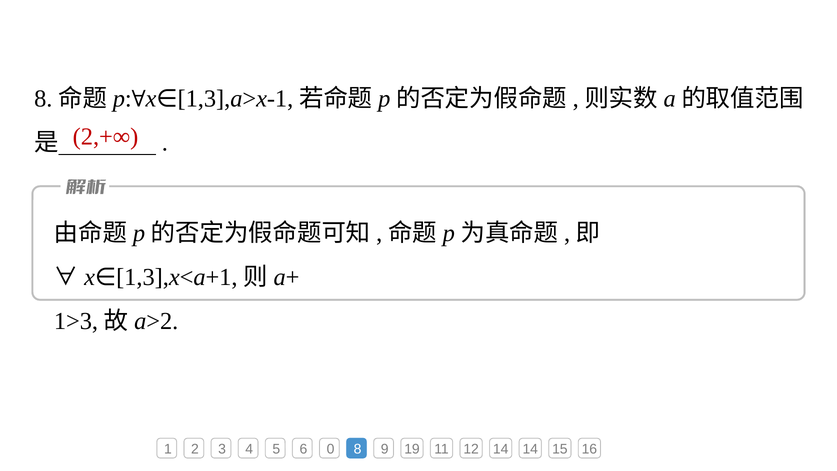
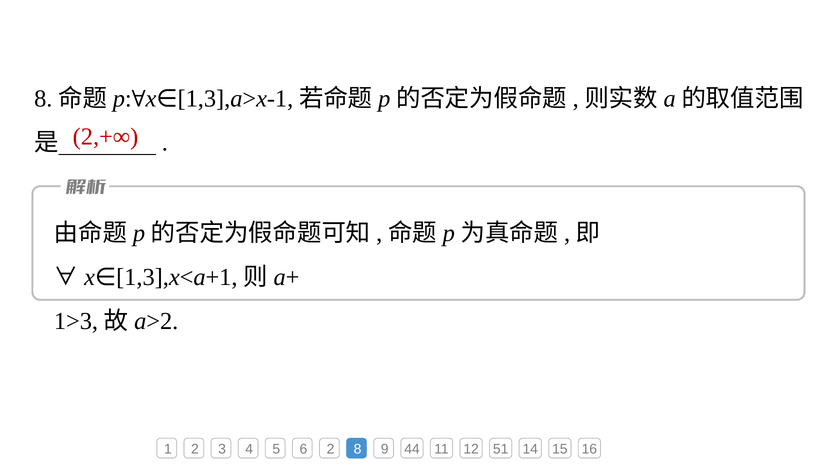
6 0: 0 -> 2
19: 19 -> 44
12 14: 14 -> 51
